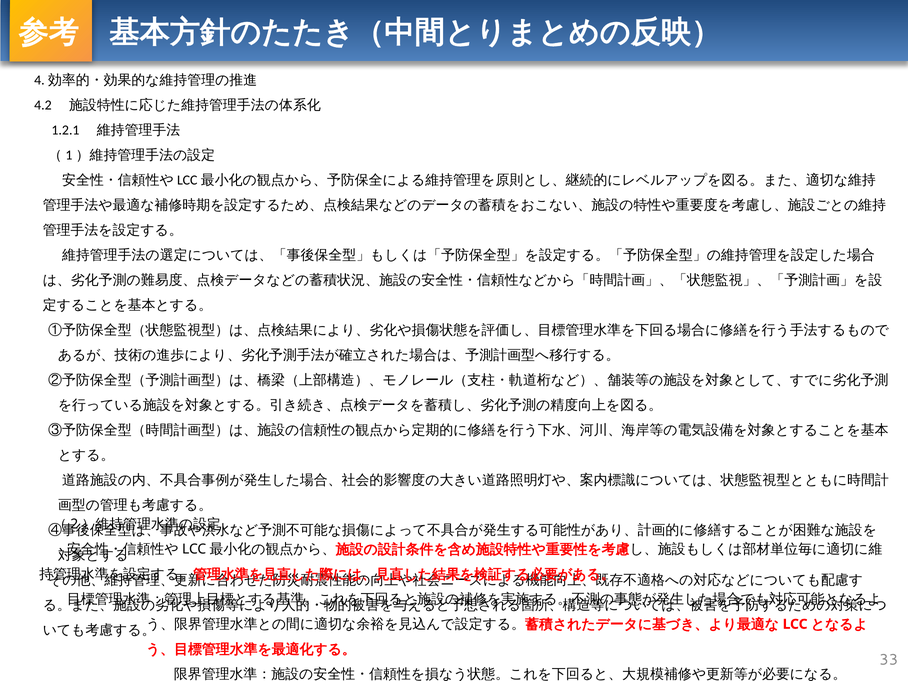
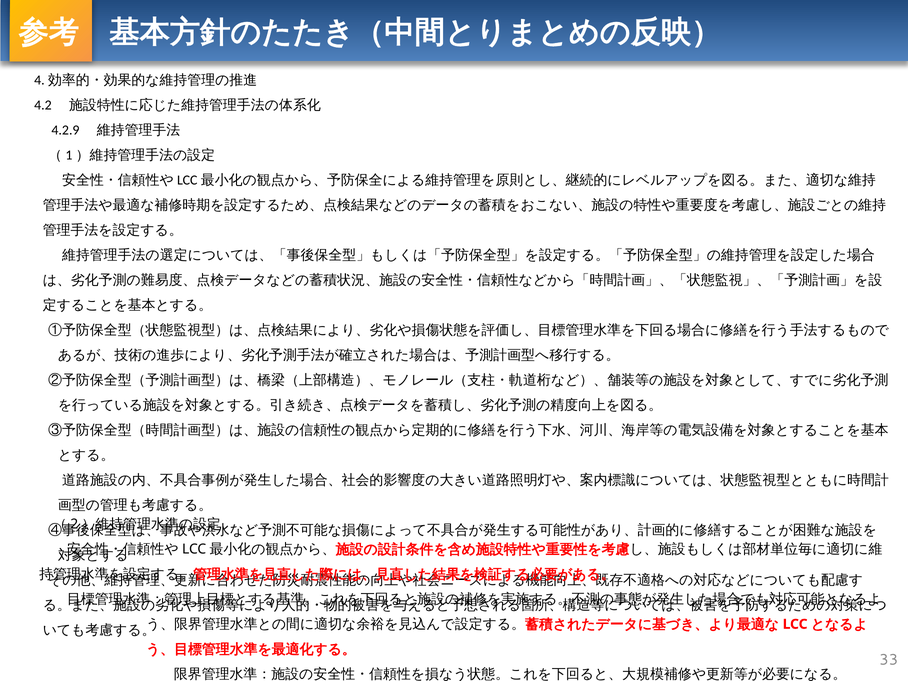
1.2.1: 1.2.1 -> 4.2.9
